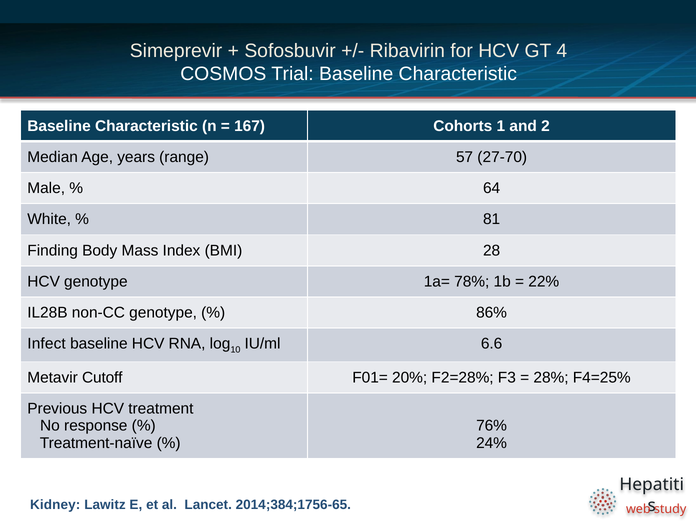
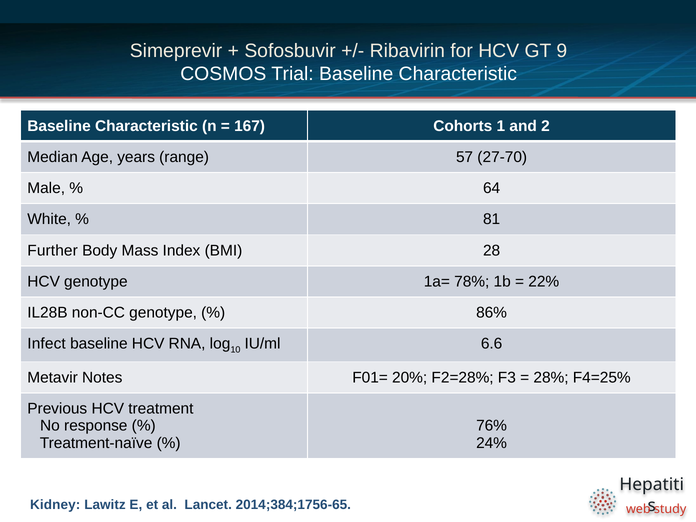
4: 4 -> 9
Finding: Finding -> Further
Cutoff: Cutoff -> Notes
